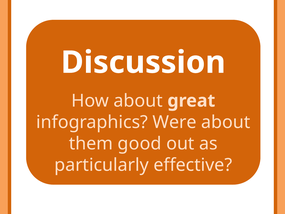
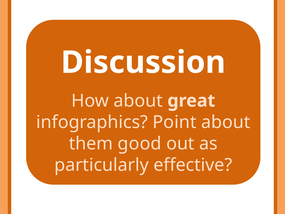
Were: Were -> Point
